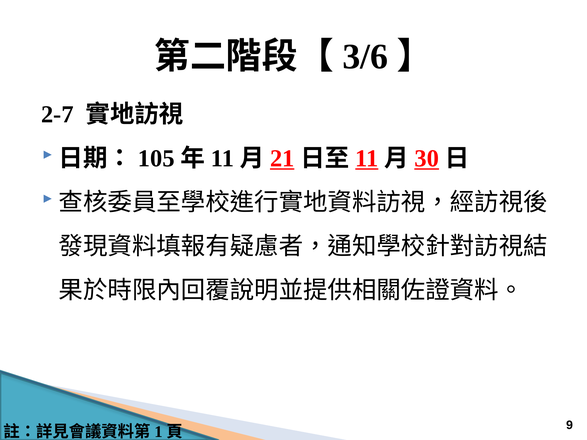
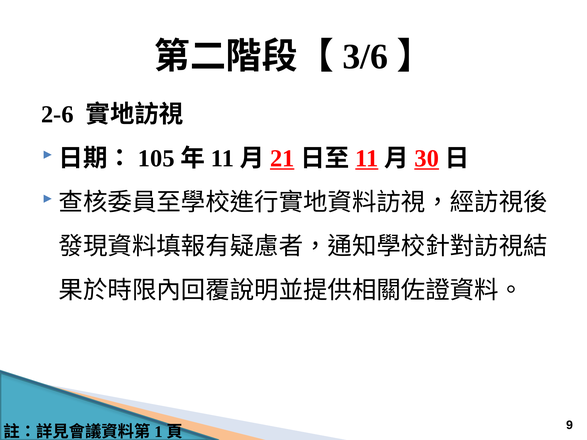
2-7: 2-7 -> 2-6
